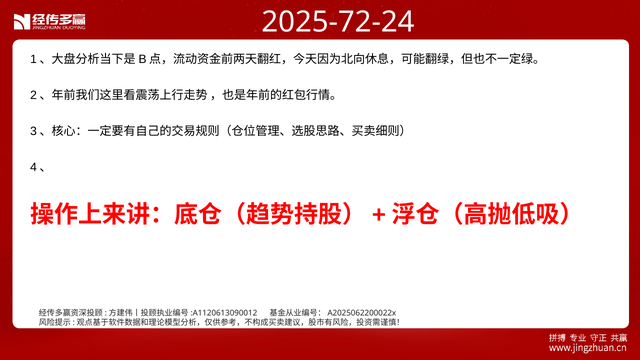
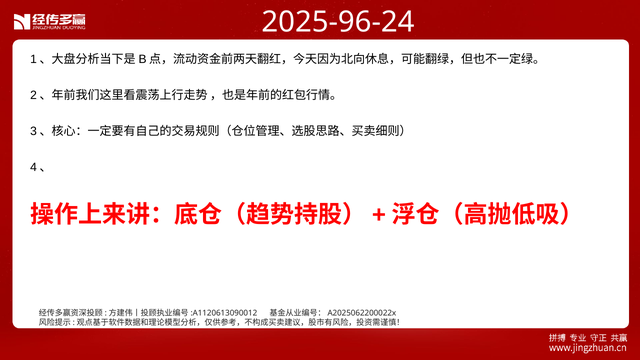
2025-72-24: 2025-72-24 -> 2025-96-24
